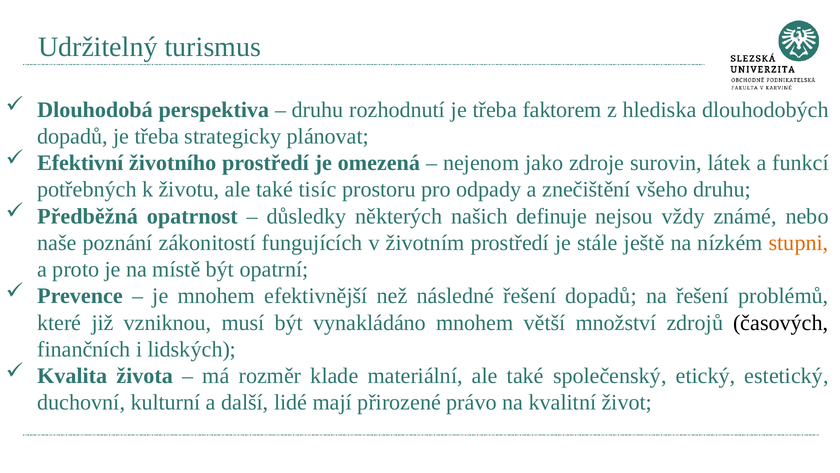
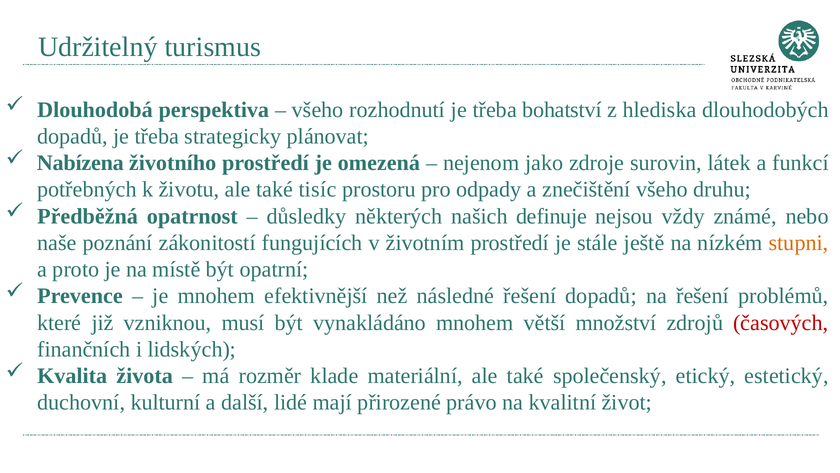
druhu at (318, 110): druhu -> všeho
faktorem: faktorem -> bohatství
Efektivní: Efektivní -> Nabízena
časových colour: black -> red
